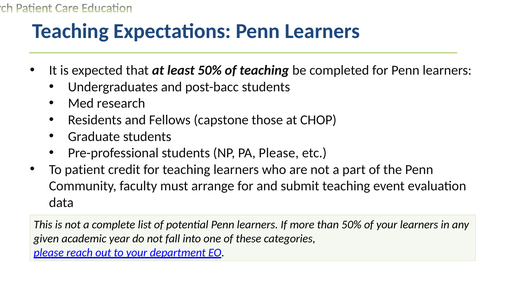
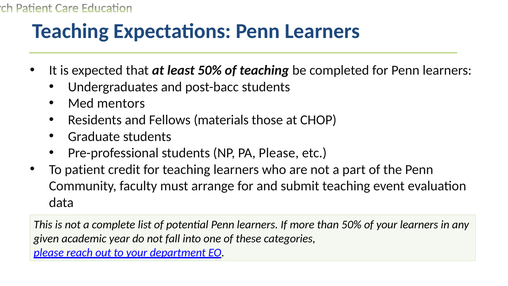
research: research -> mentors
capstone: capstone -> materials
